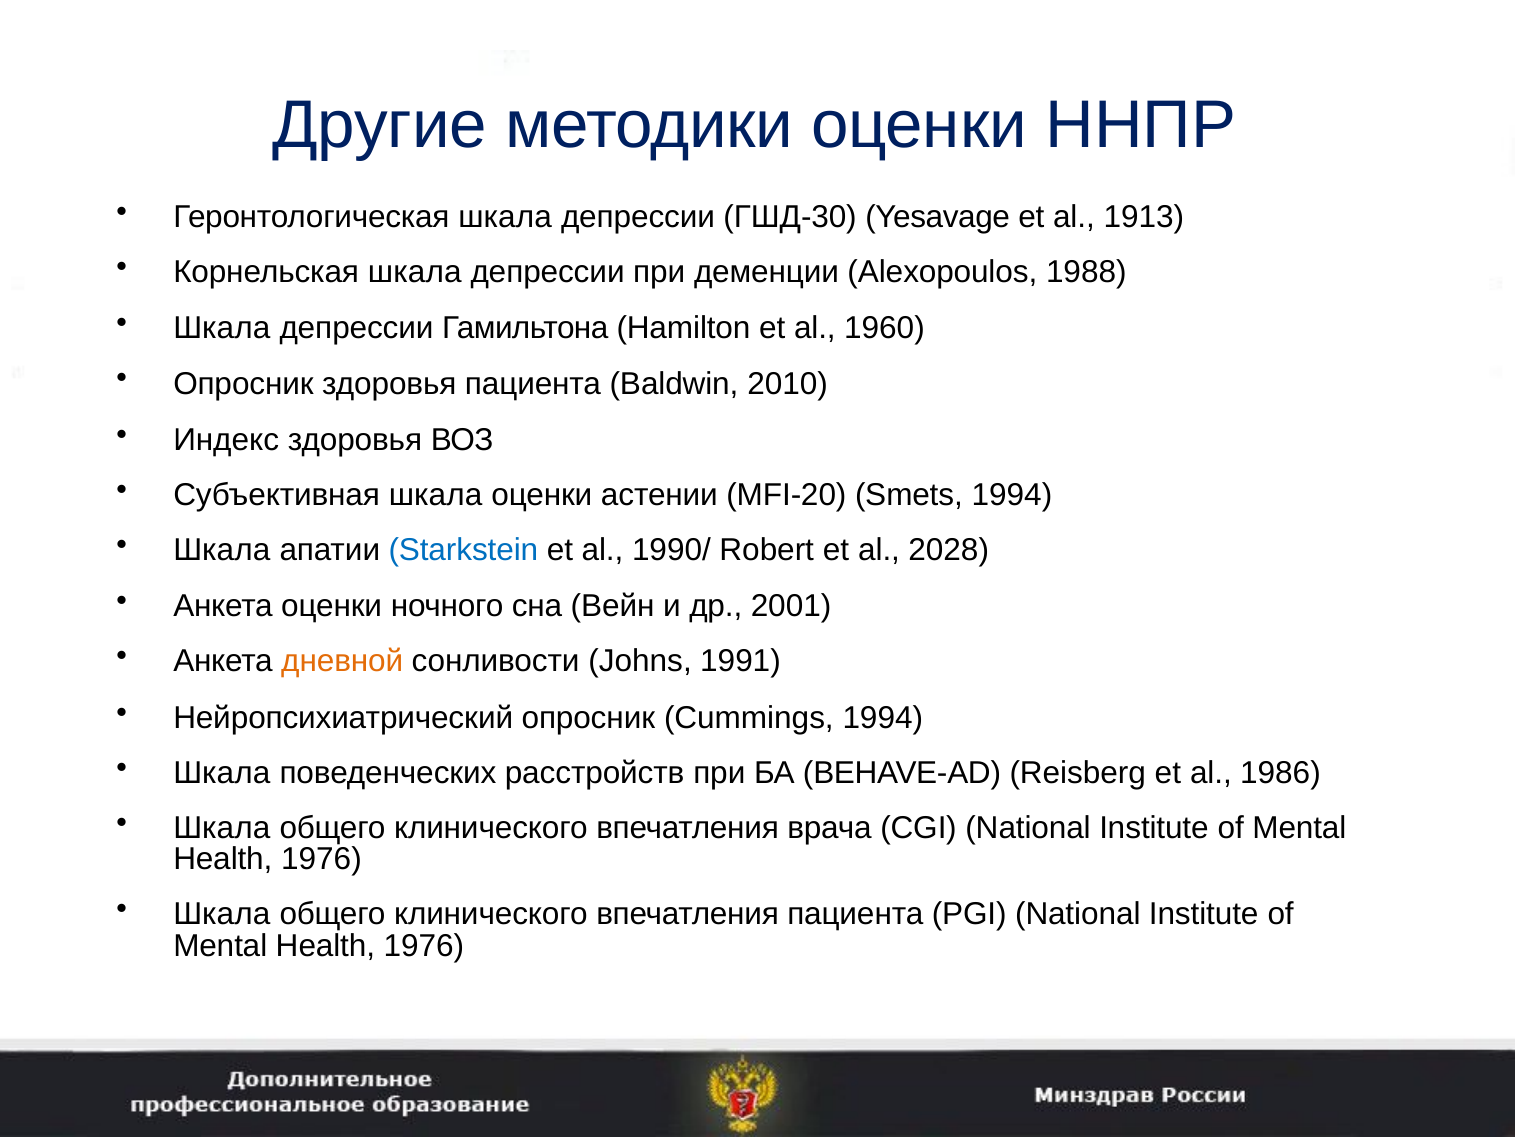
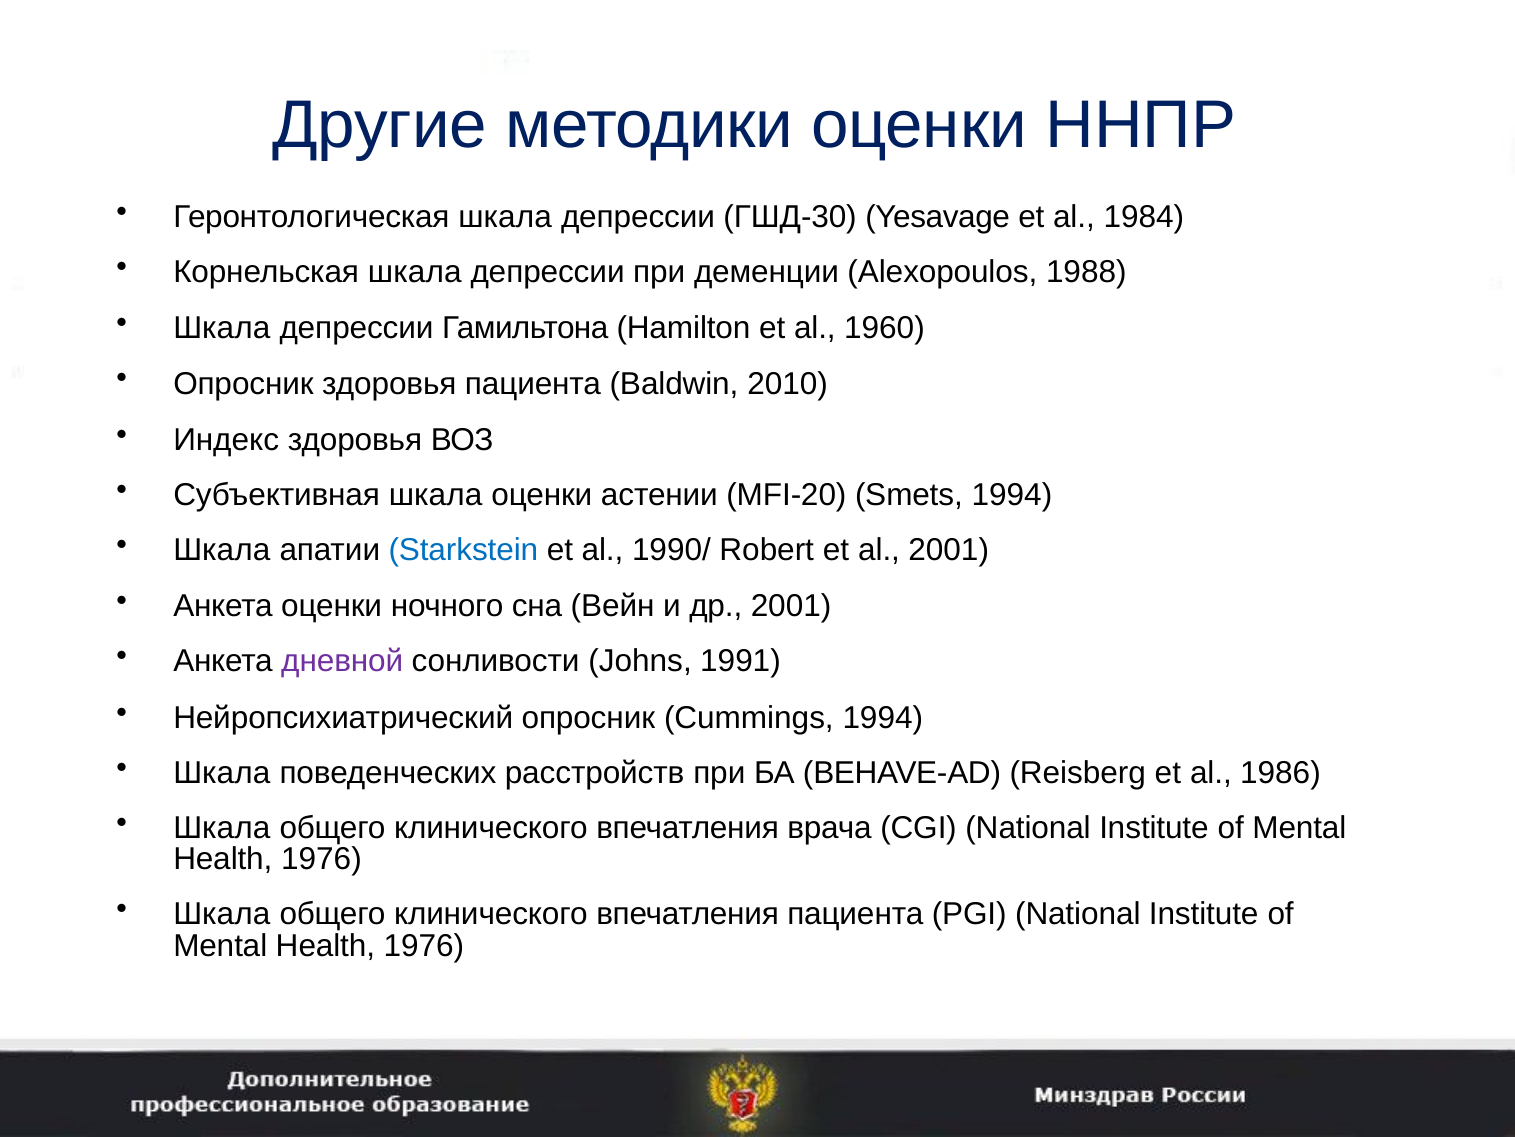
1913: 1913 -> 1984
al 2028: 2028 -> 2001
дневной colour: orange -> purple
